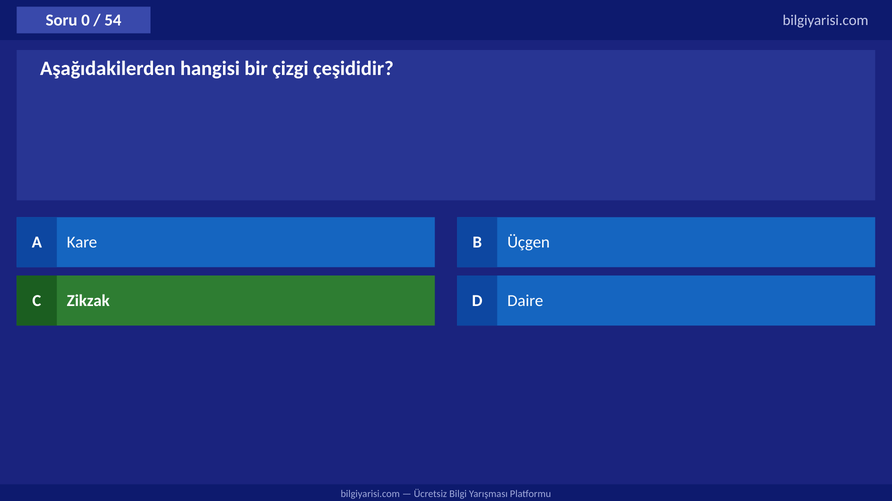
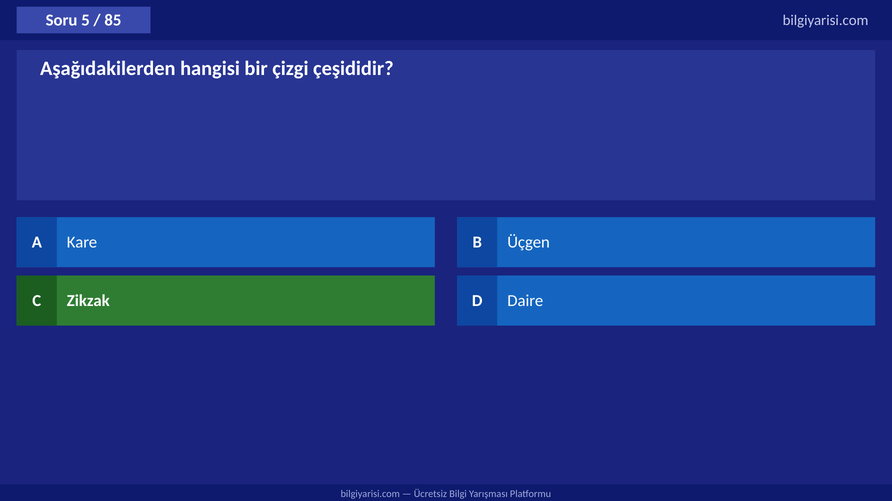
0: 0 -> 5
54: 54 -> 85
